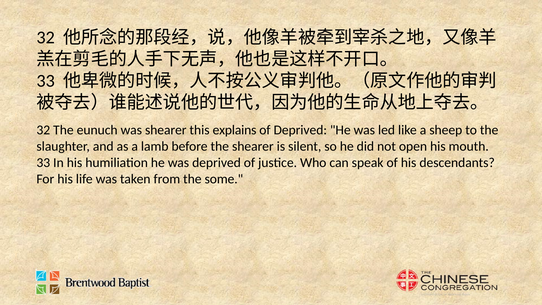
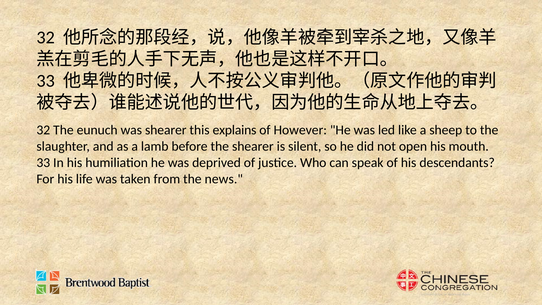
of Deprived: Deprived -> However
some: some -> news
